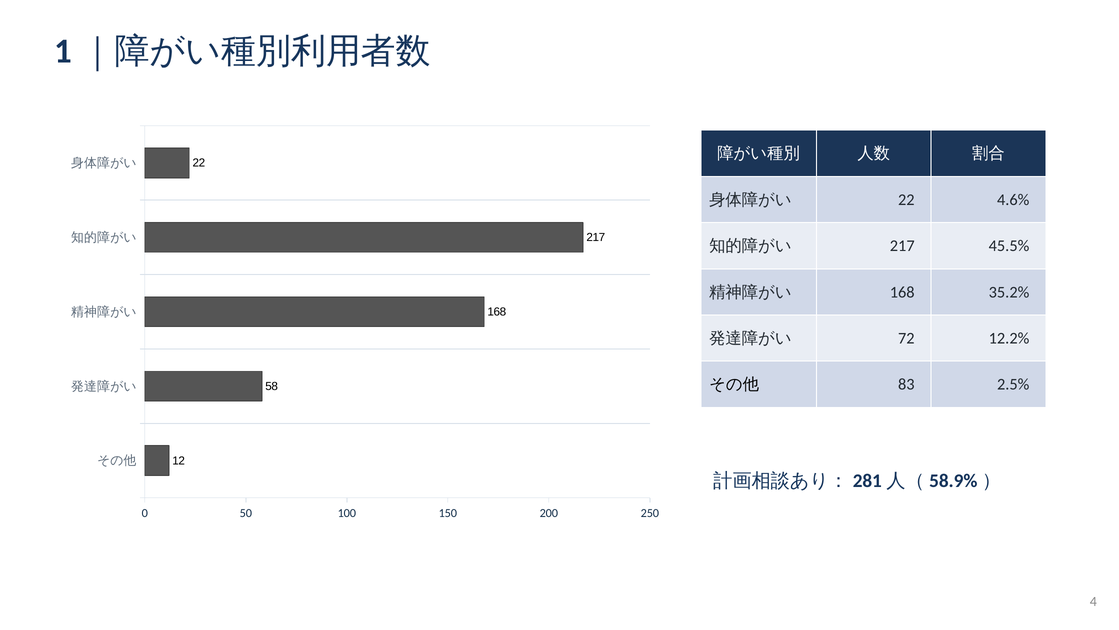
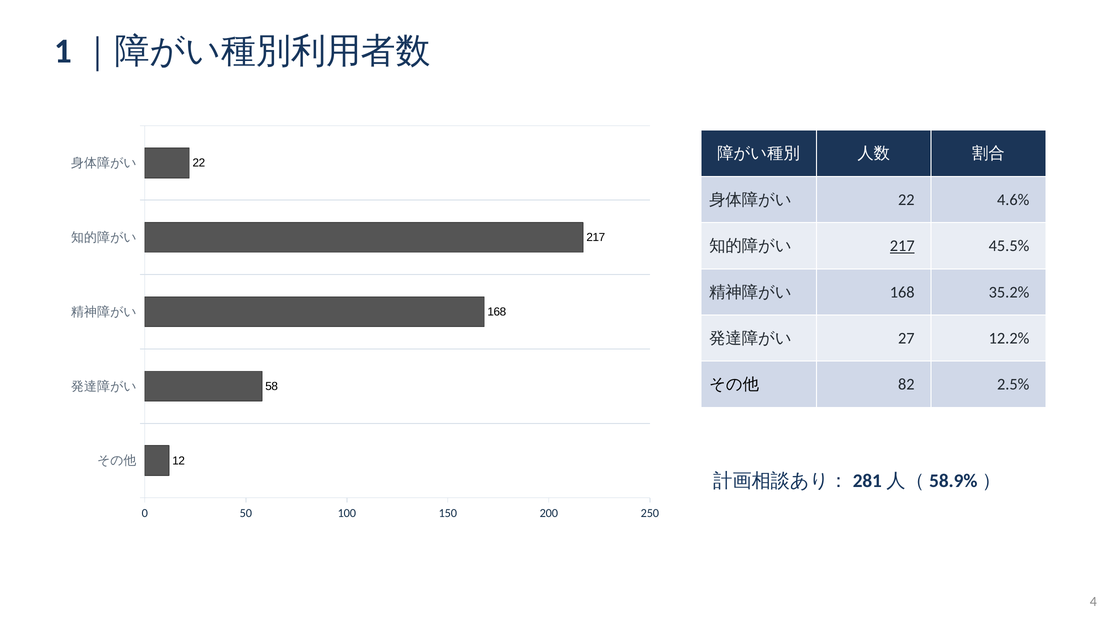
217 at (902, 246) underline: none -> present
72: 72 -> 27
83: 83 -> 82
